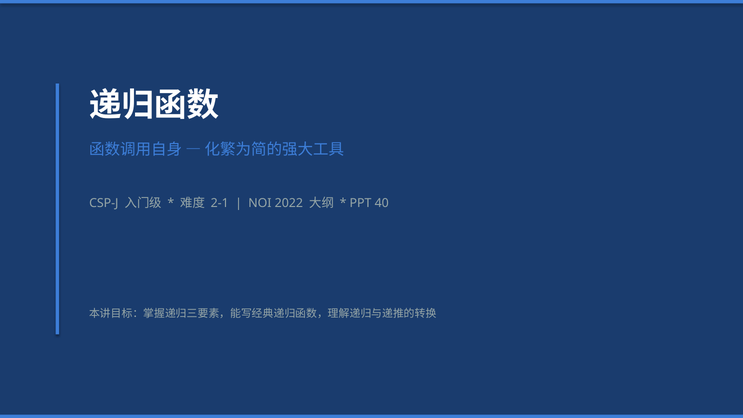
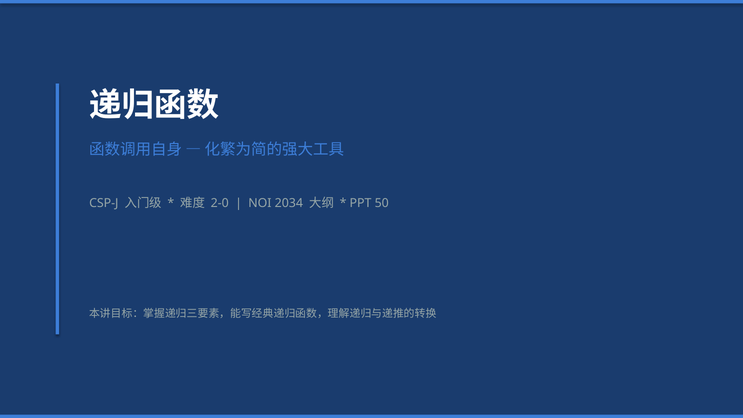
2-1: 2-1 -> 2-0
2022: 2022 -> 2034
40: 40 -> 50
